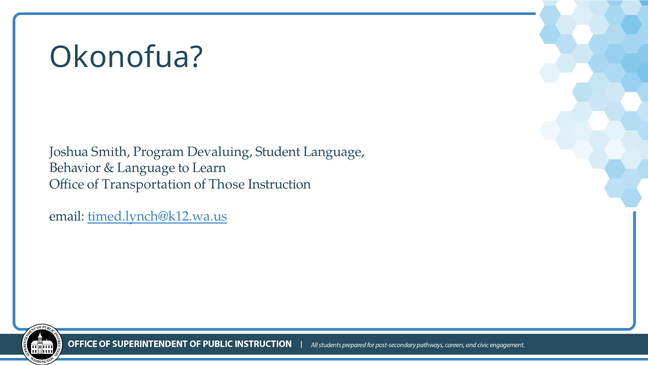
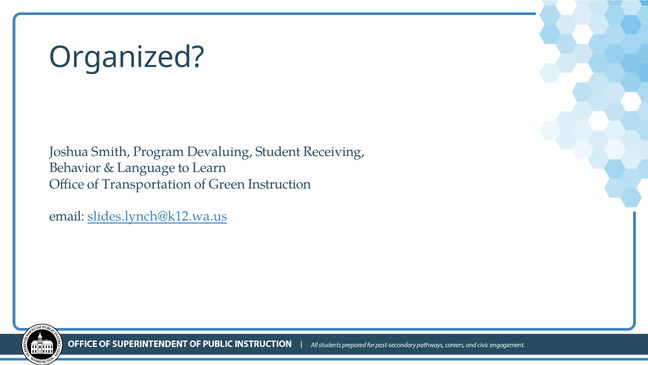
Okonofua: Okonofua -> Organized
Student Language: Language -> Receiving
Those: Those -> Green
timed.lynch@k12.wa.us: timed.lynch@k12.wa.us -> slides.lynch@k12.wa.us
